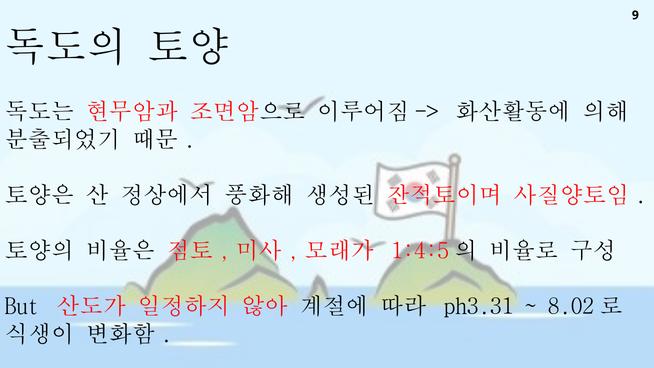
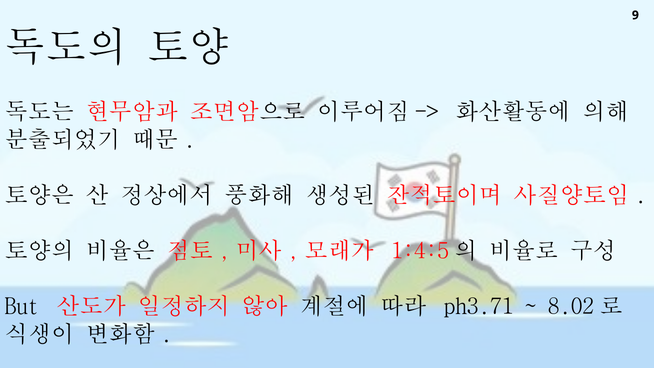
ph3.31: ph3.31 -> ph3.71
